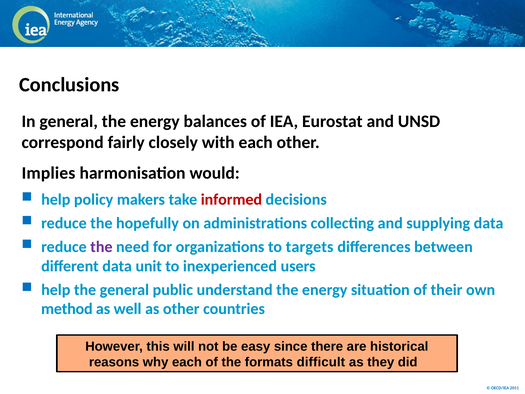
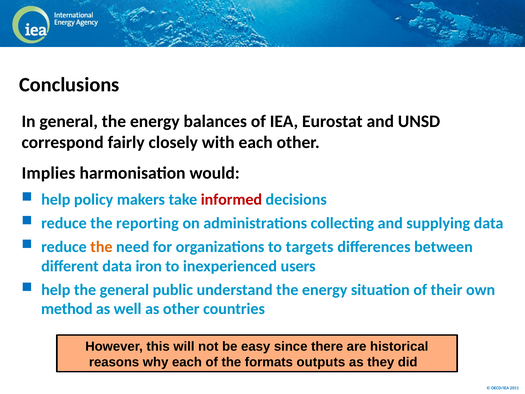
hopefully: hopefully -> reporting
the at (101, 247) colour: purple -> orange
unit: unit -> iron
difficult: difficult -> outputs
